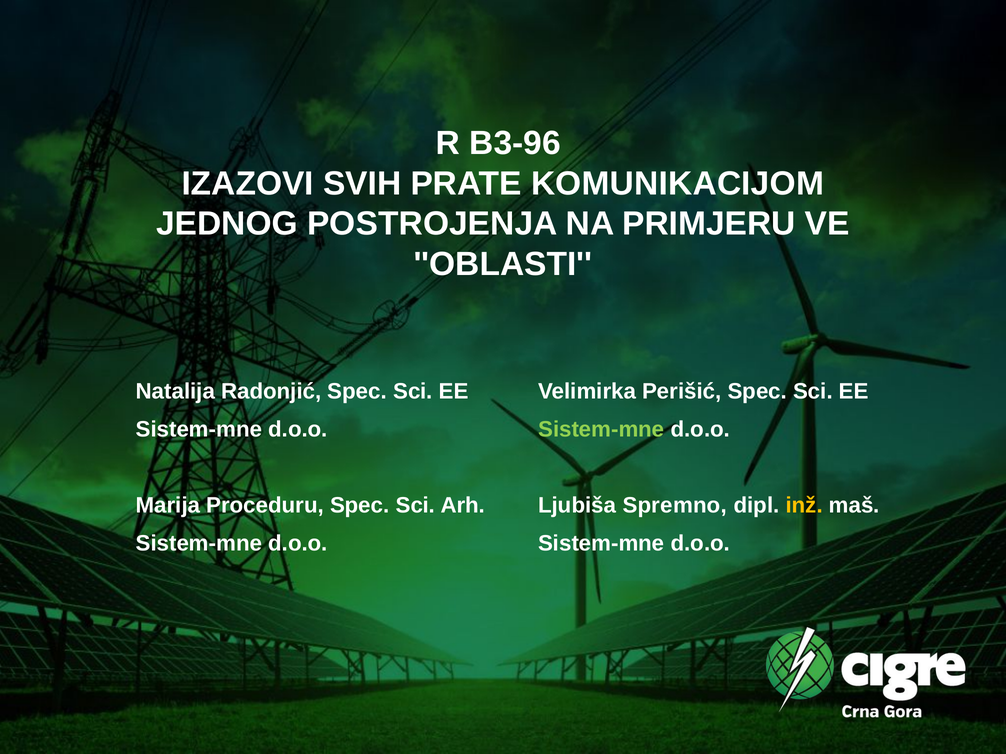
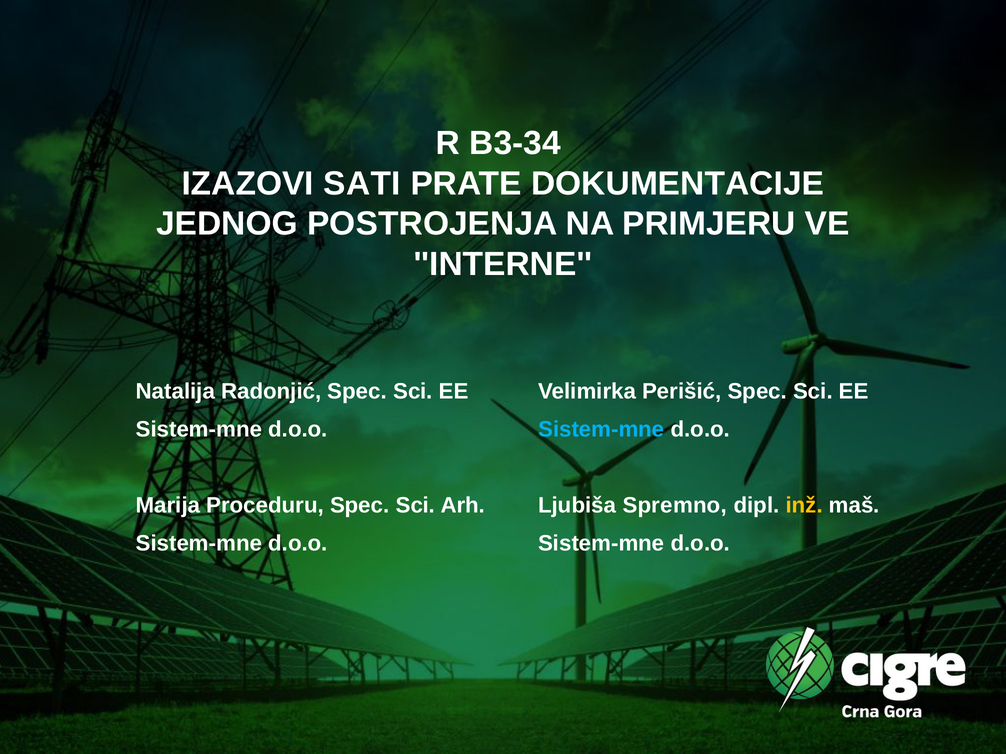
B3-96: B3-96 -> B3-34
SVIH: SVIH -> SATI
KOMUNIKACIJOM: KOMUNIKACIJOM -> DOKUMENTACIJE
OBLASTI: OBLASTI -> INTERNE
Sistem-mne at (601, 430) colour: light green -> light blue
